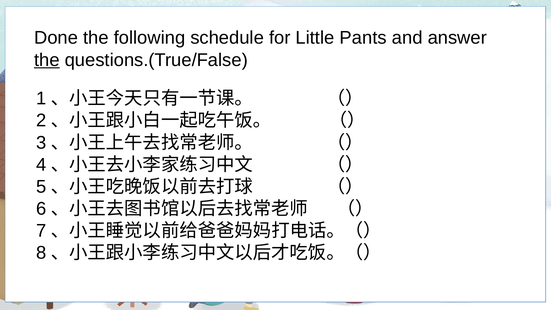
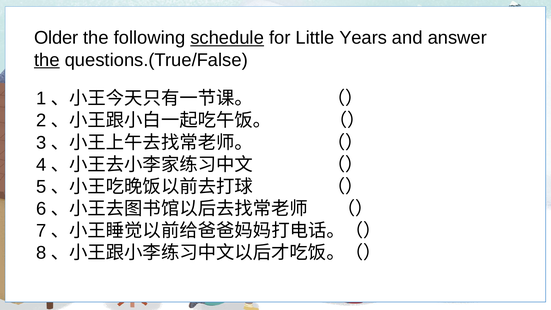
Done: Done -> Older
schedule underline: none -> present
Pants: Pants -> Years
